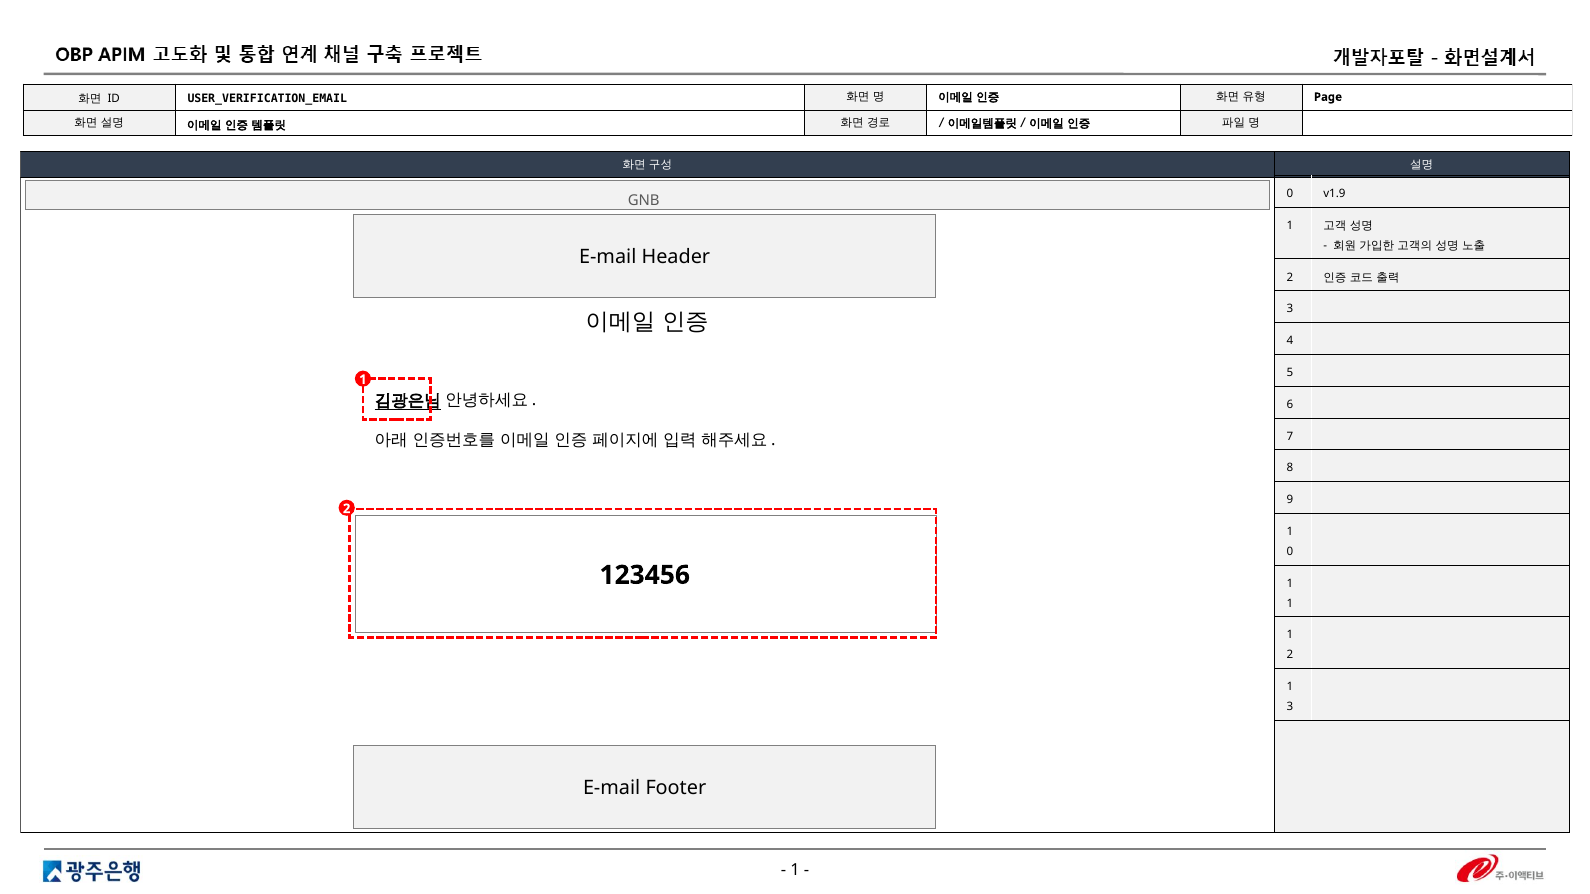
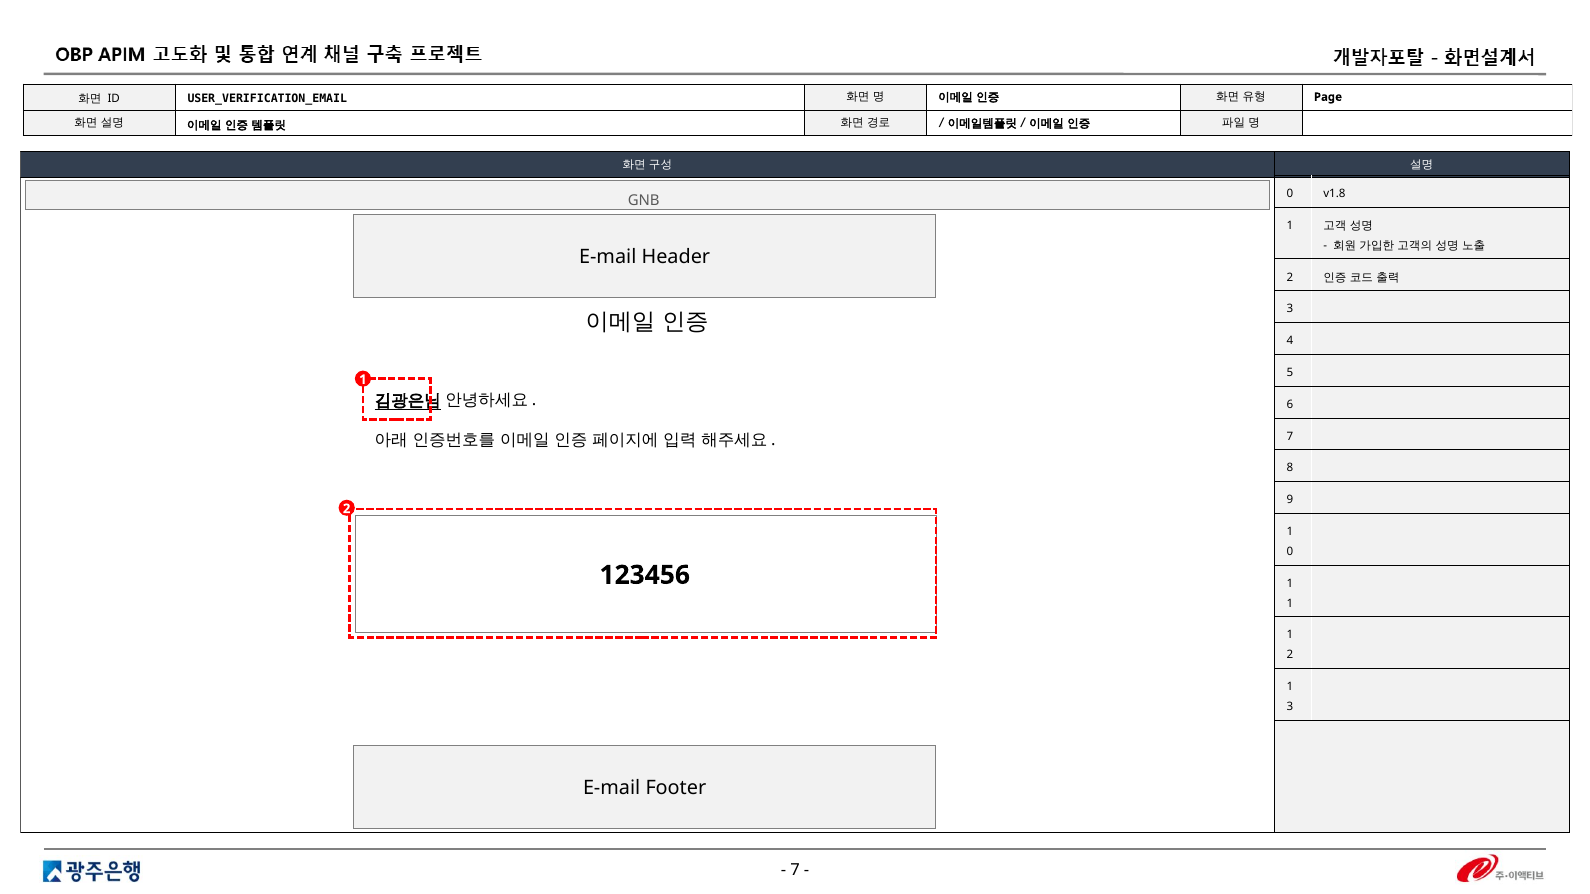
v1.9: v1.9 -> v1.8
1 at (795, 871): 1 -> 7
